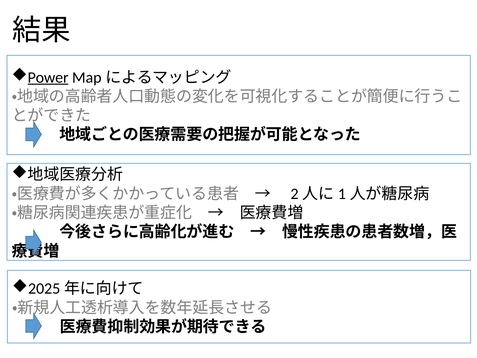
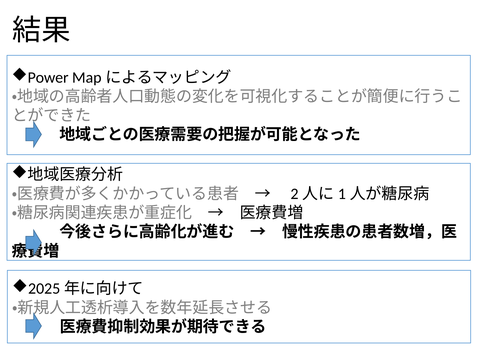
Power underline: present -> none
